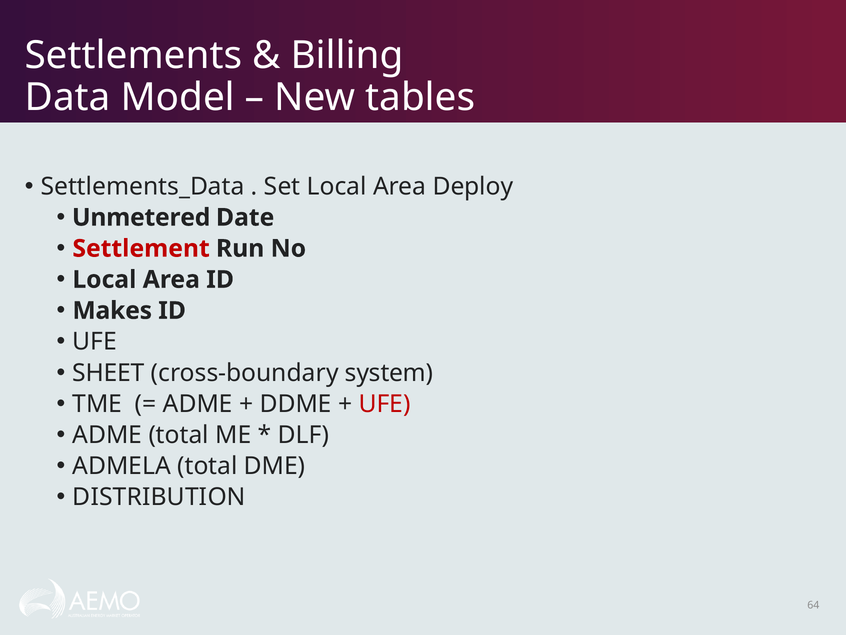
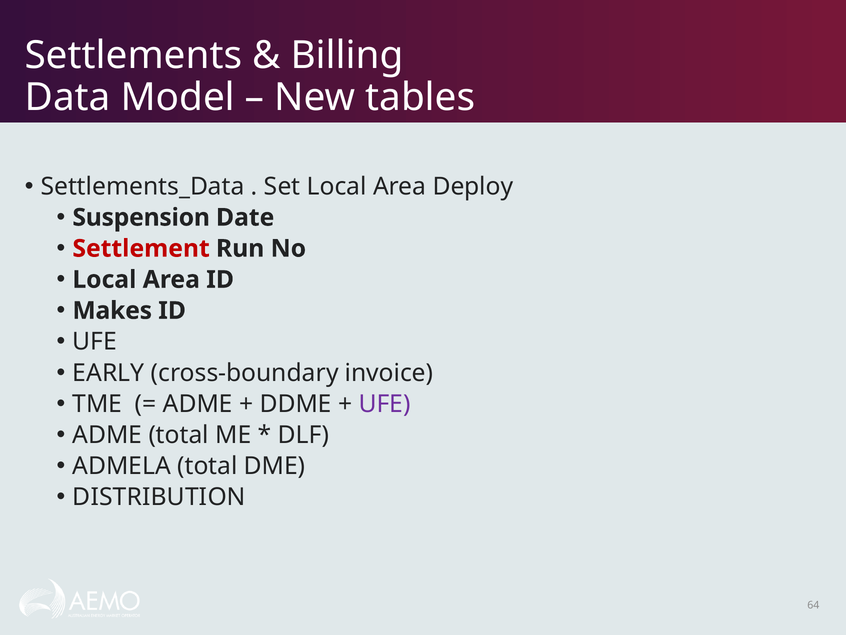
Unmetered: Unmetered -> Suspension
SHEET: SHEET -> EARLY
system: system -> invoice
UFE at (385, 404) colour: red -> purple
